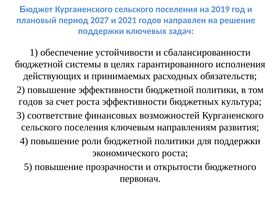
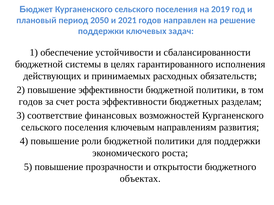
2027: 2027 -> 2050
культура: культура -> разделам
первонач: первонач -> объектах
